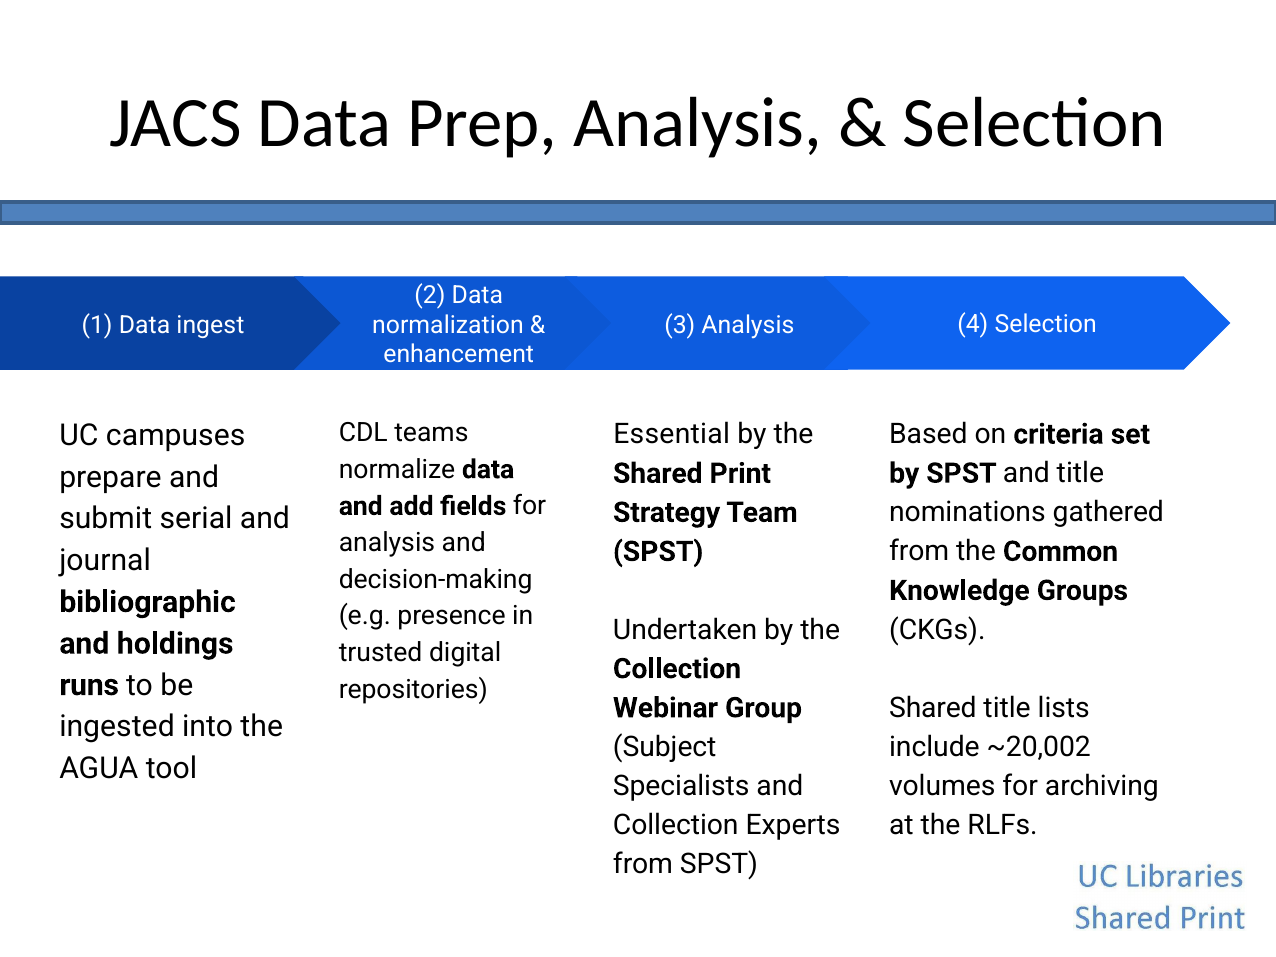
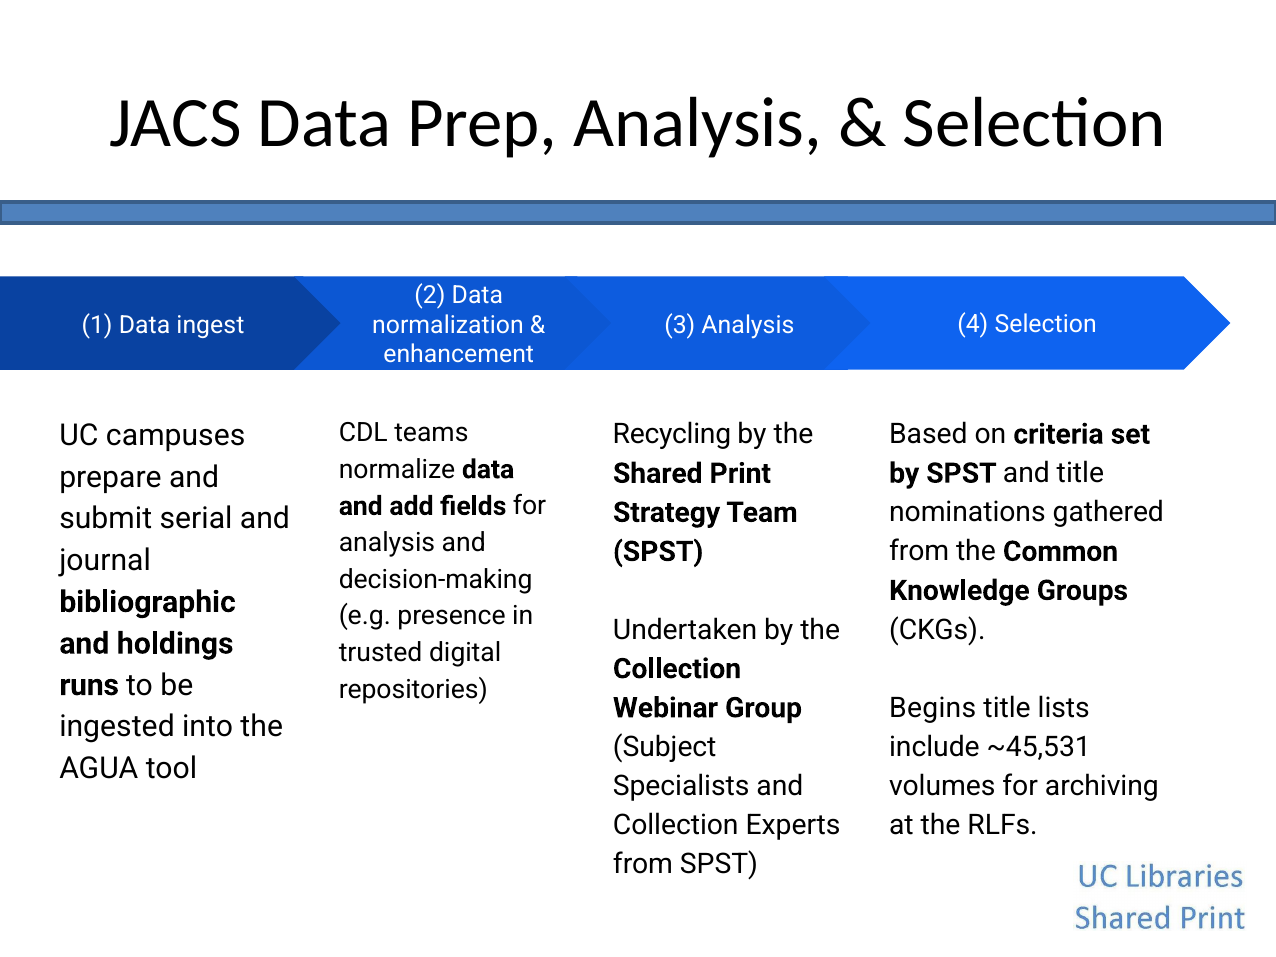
Essential: Essential -> Recycling
Shared at (933, 708): Shared -> Begins
~20,002: ~20,002 -> ~45,531
